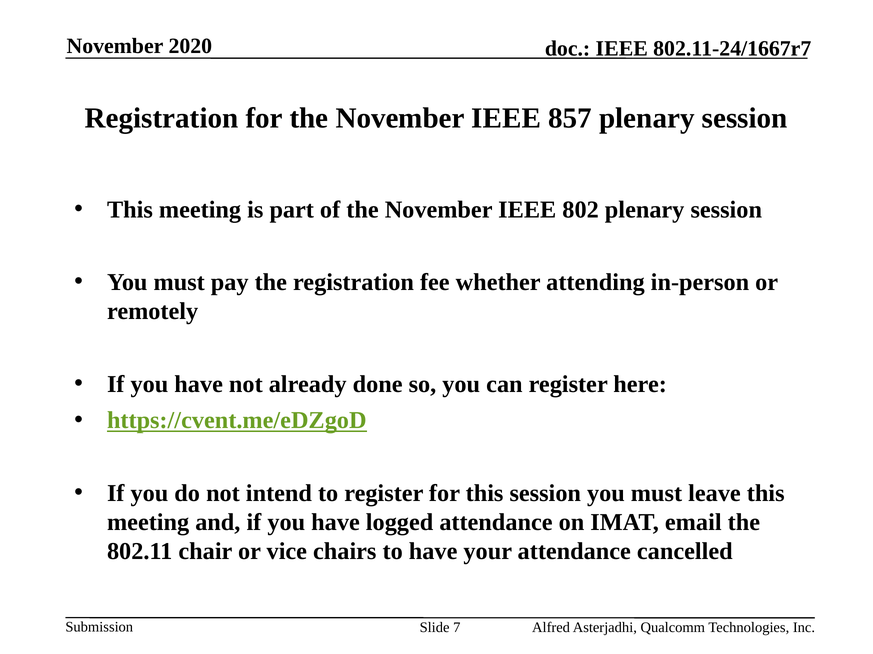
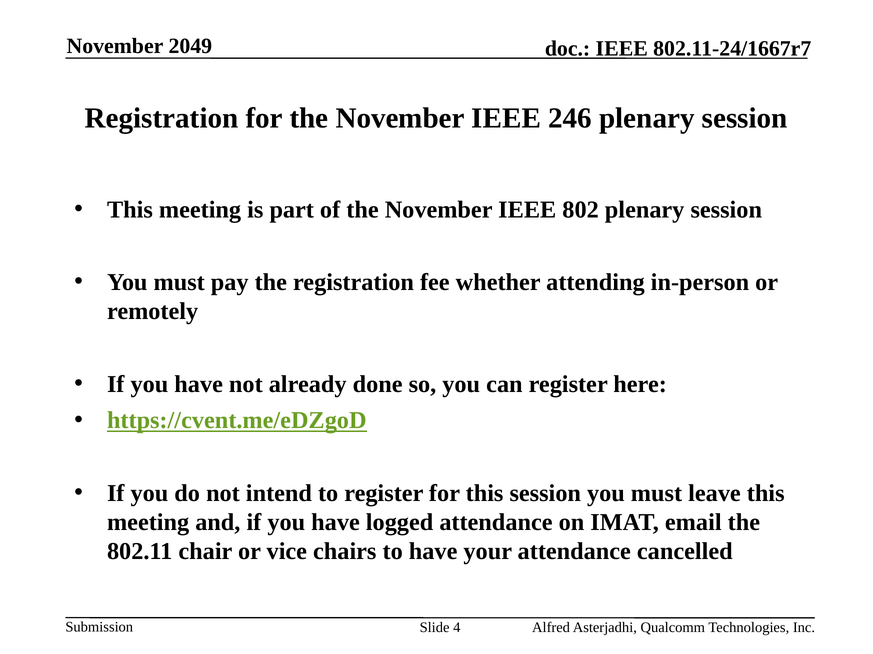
2020: 2020 -> 2049
857: 857 -> 246
7: 7 -> 4
